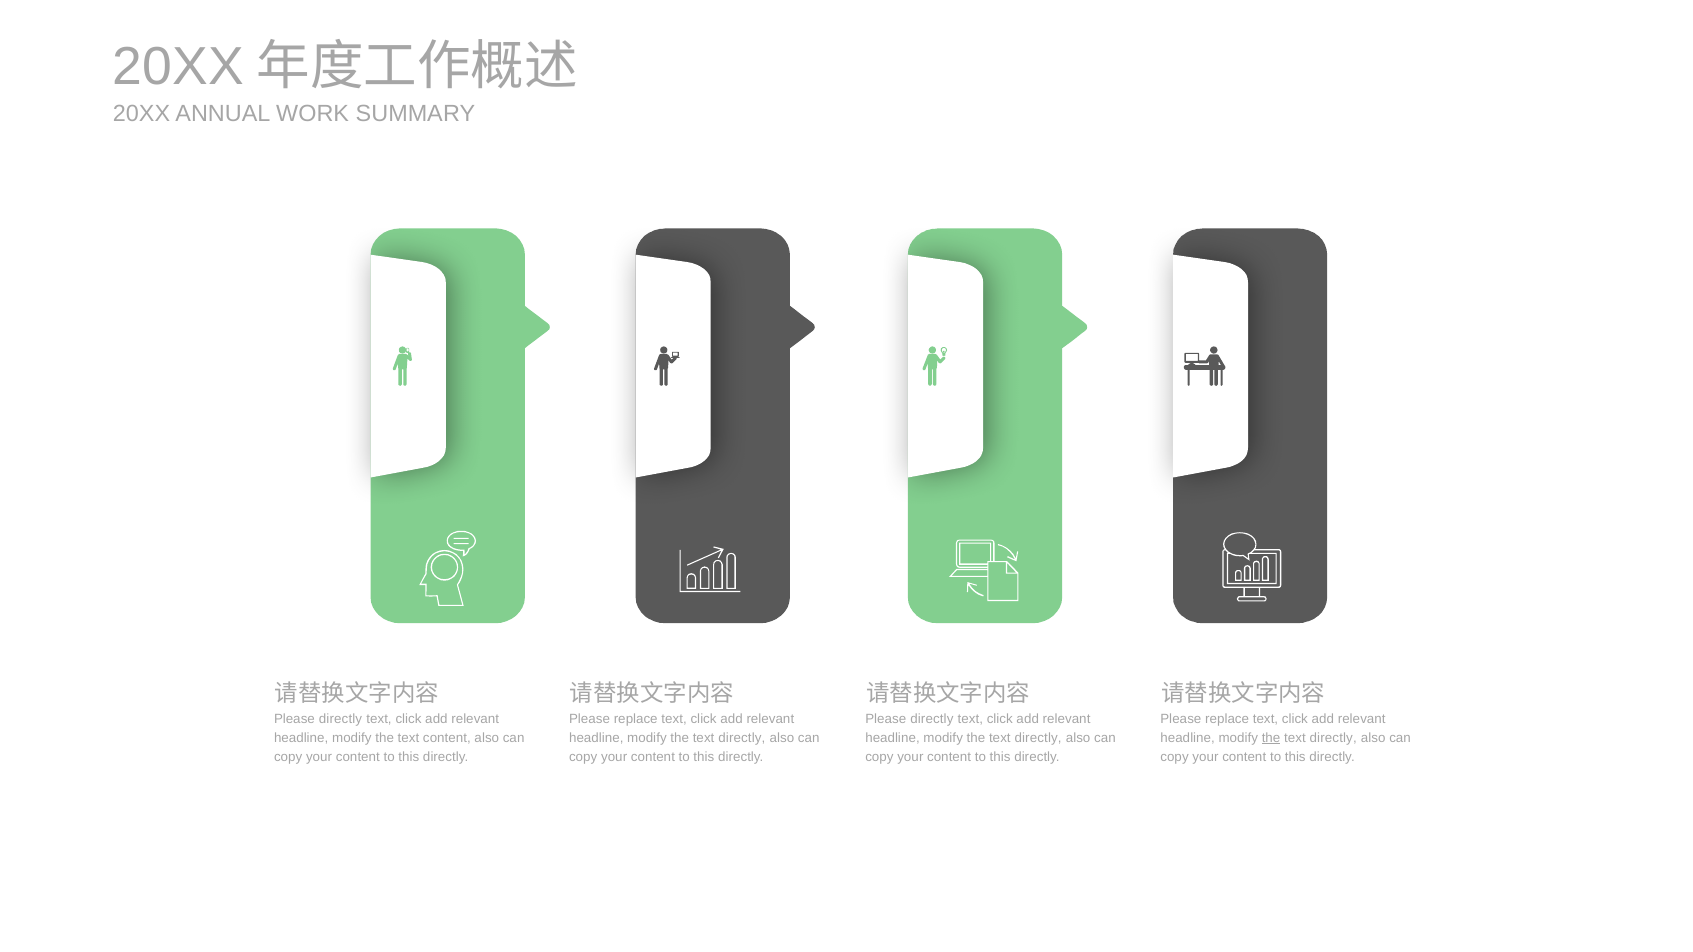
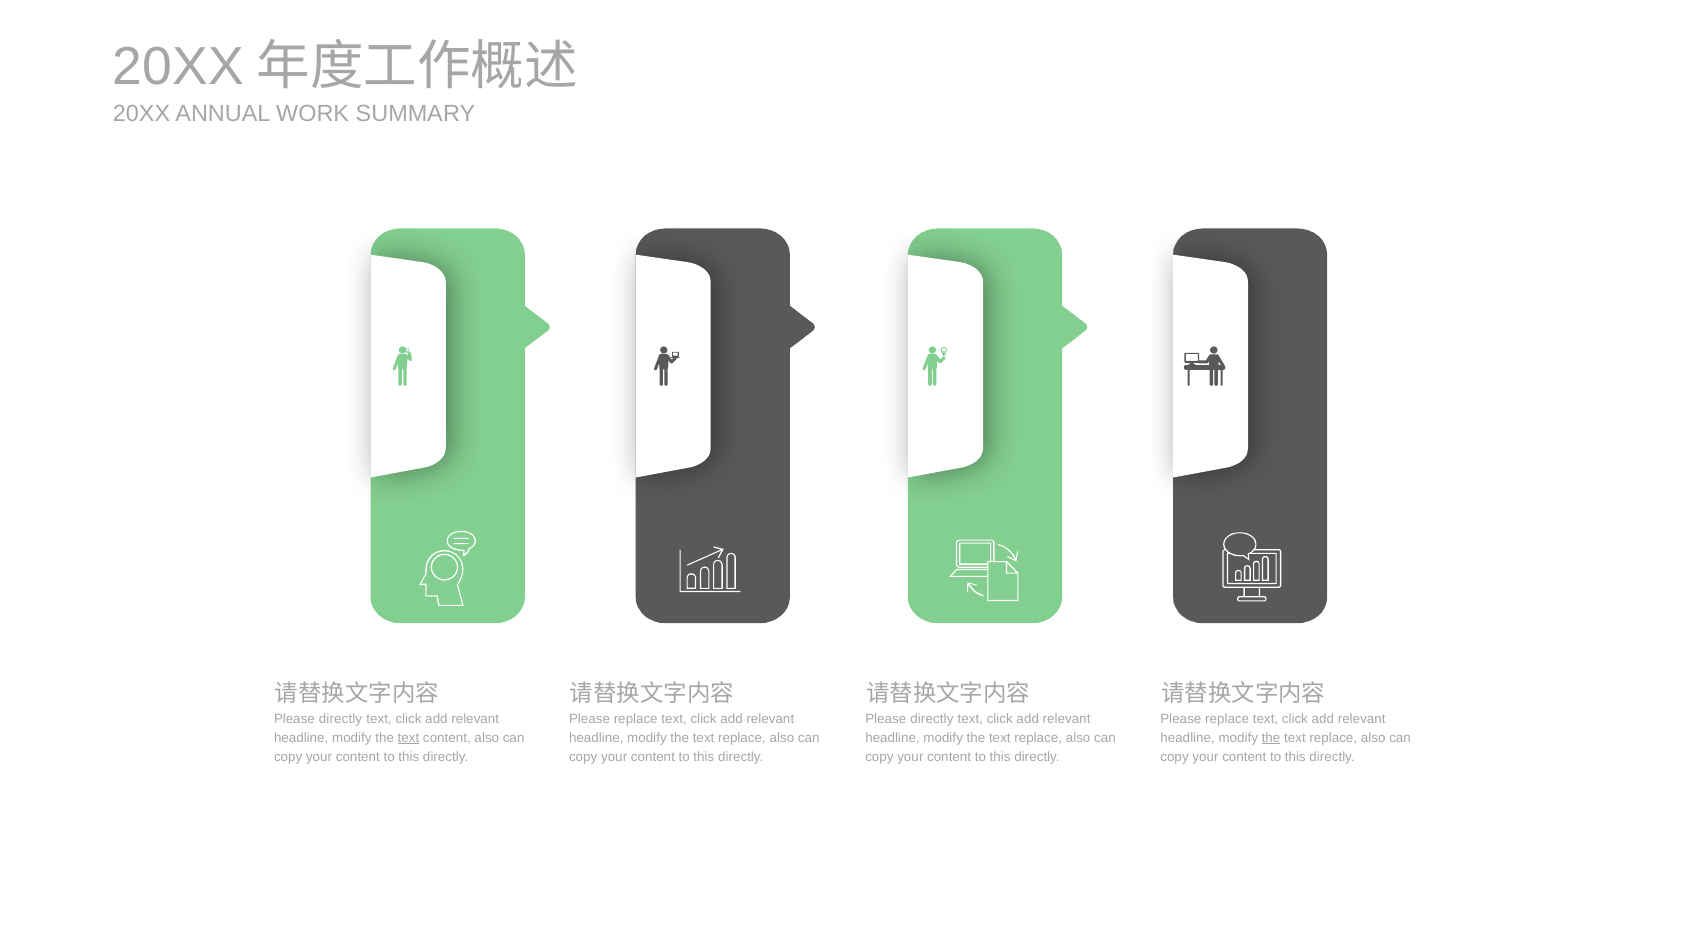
text at (409, 738) underline: none -> present
directly at (742, 738): directly -> replace
directly at (1038, 738): directly -> replace
directly at (1333, 738): directly -> replace
